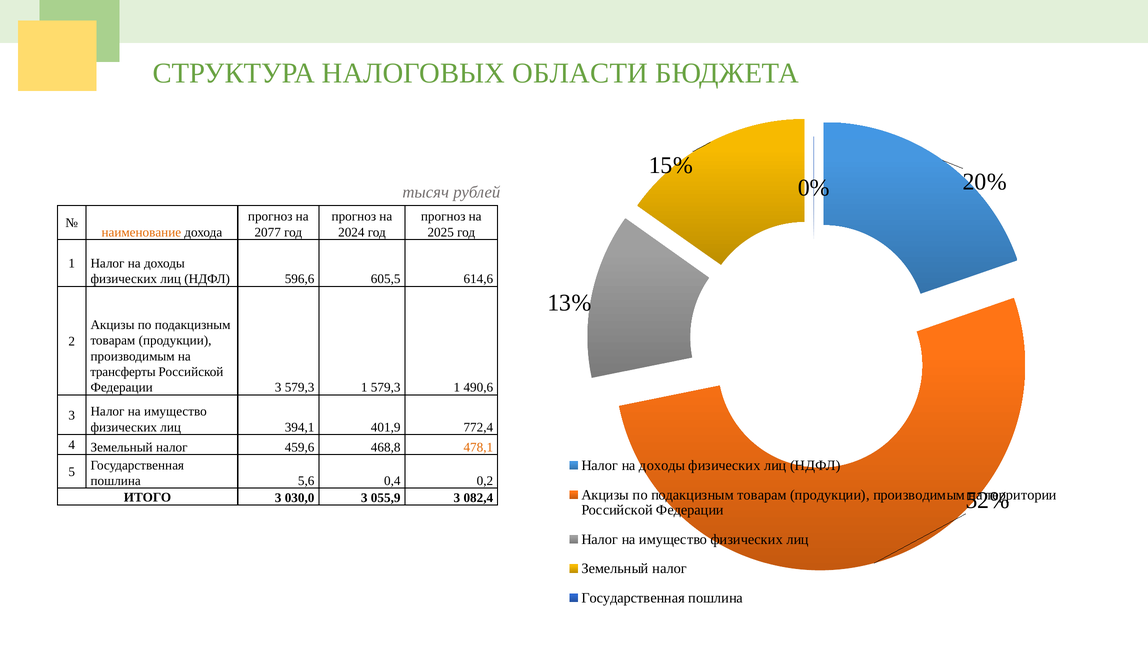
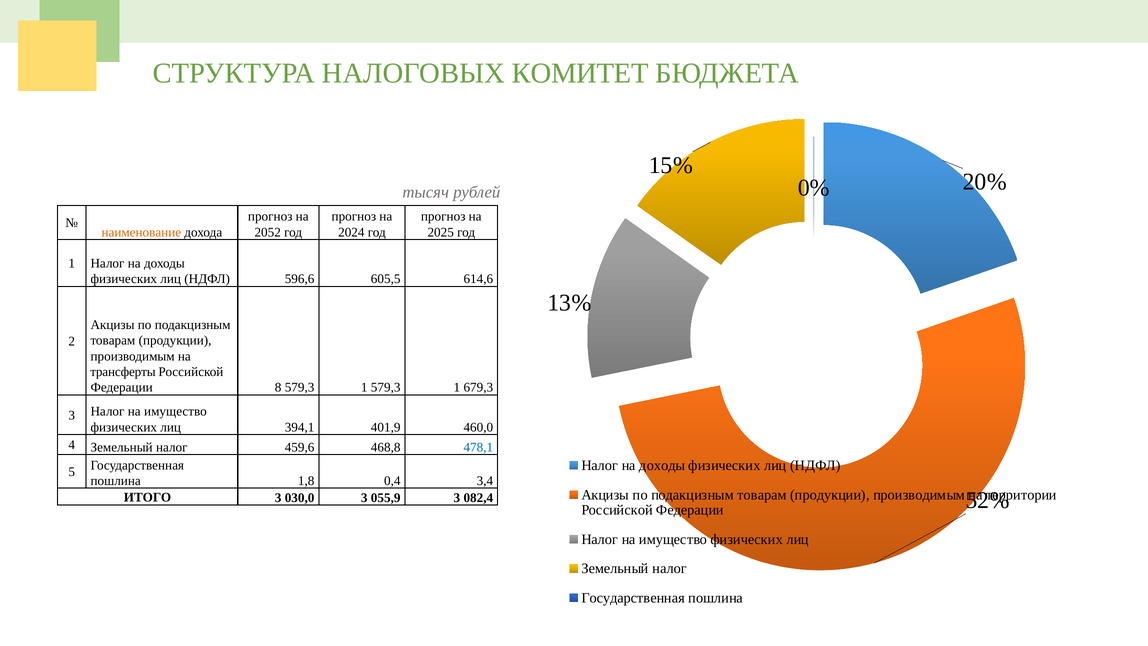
ОБЛАСТИ: ОБЛАСТИ -> КОМИТЕТ
2077: 2077 -> 2052
Федерации 3: 3 -> 8
490,6: 490,6 -> 679,3
772,4: 772,4 -> 460,0
478,1 colour: orange -> blue
5,6: 5,6 -> 1,8
0,2: 0,2 -> 3,4
